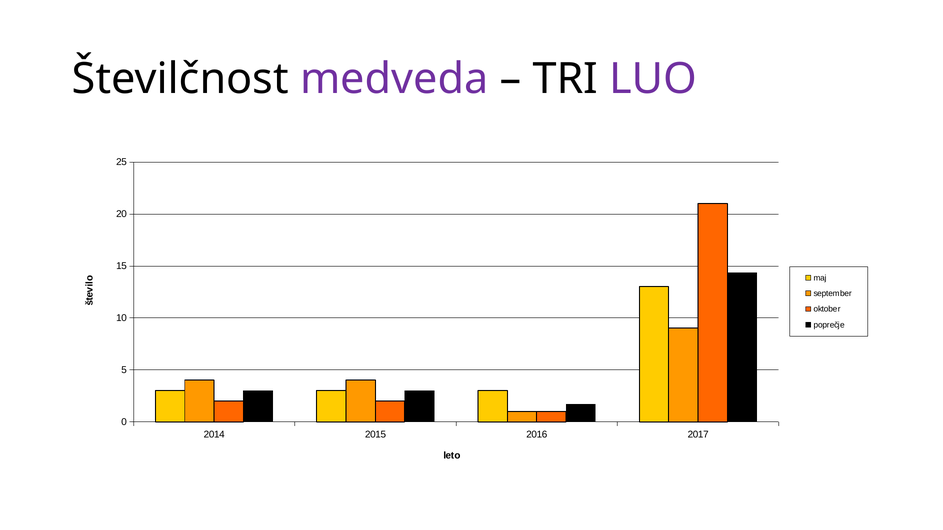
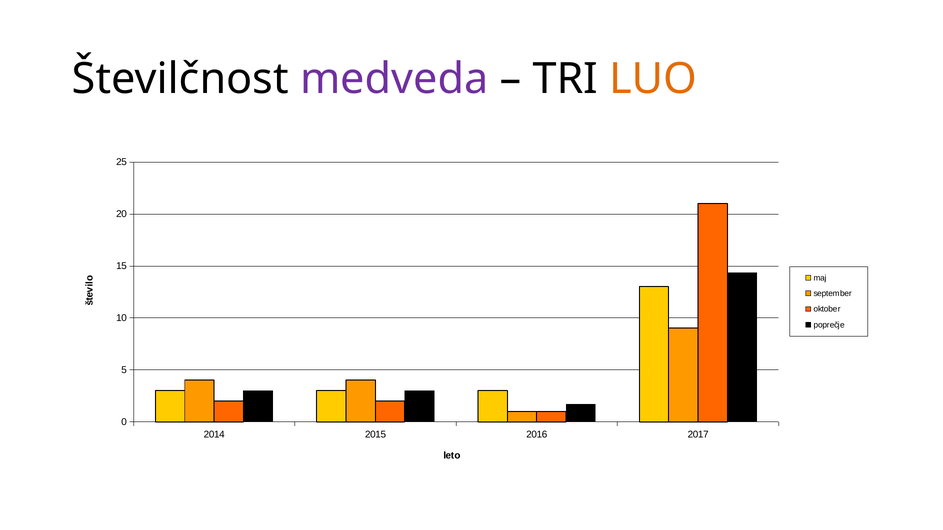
LUO colour: purple -> orange
